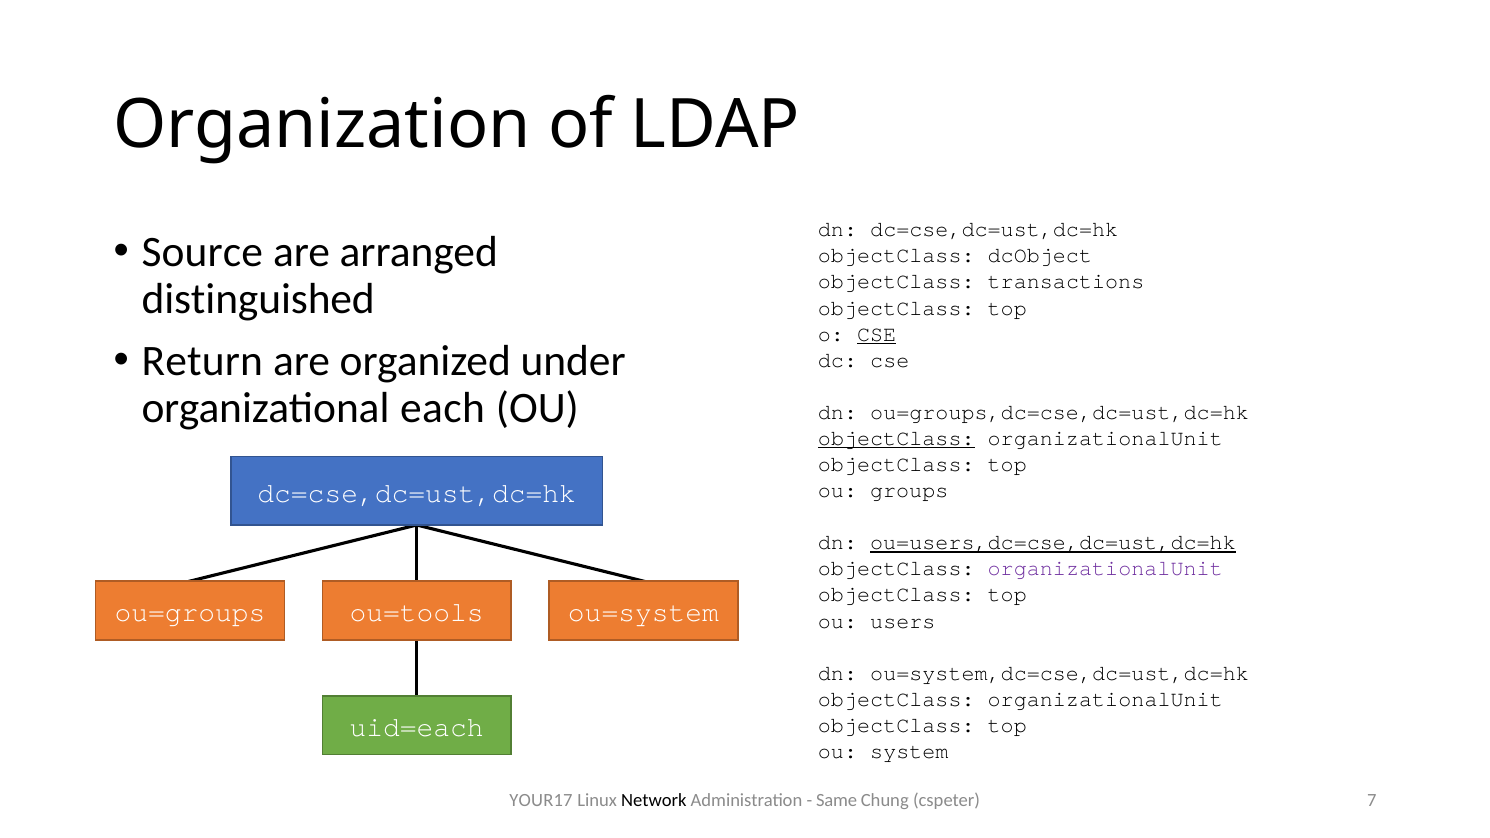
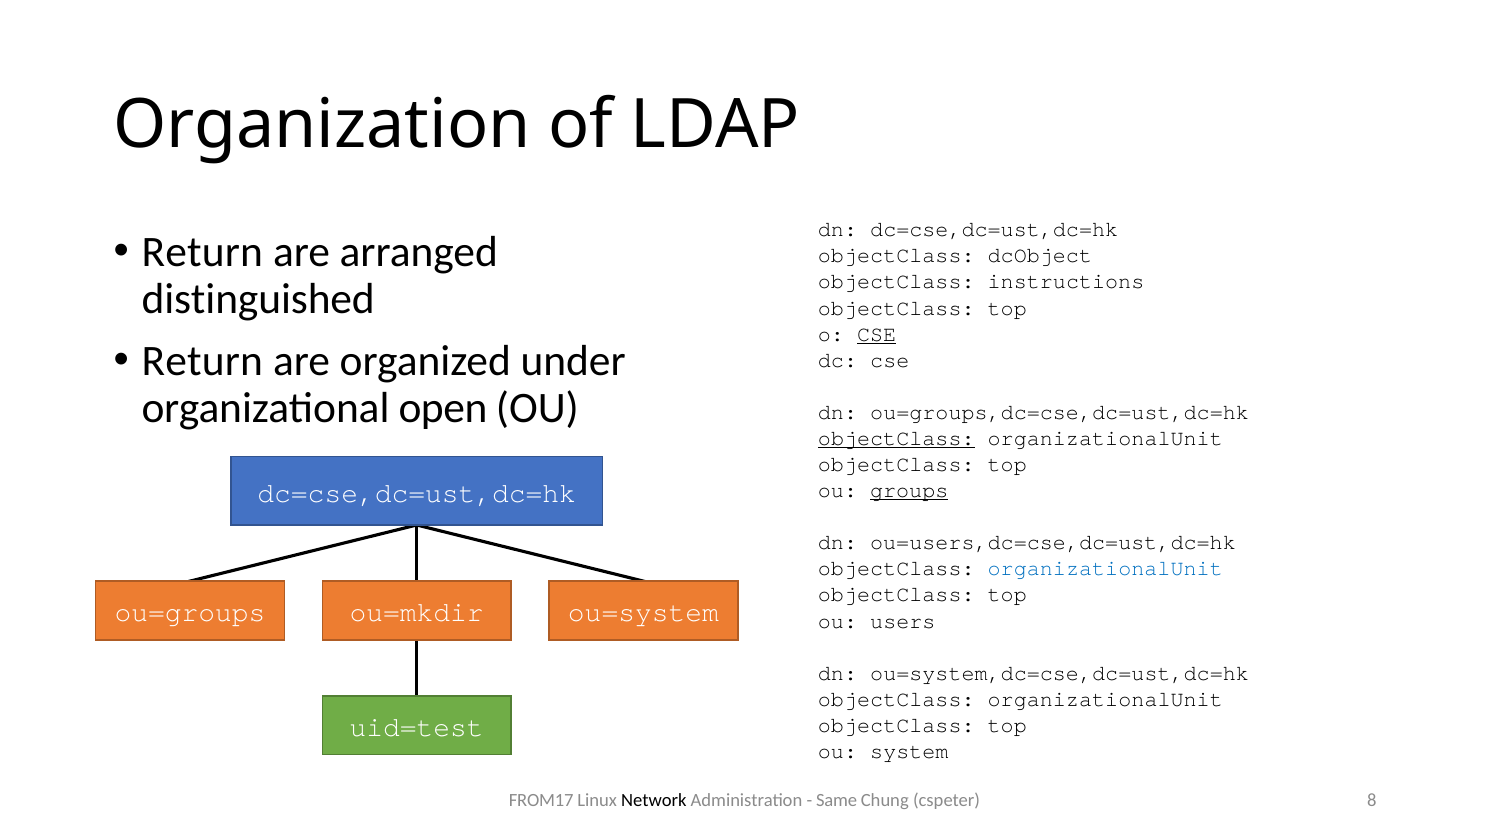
Source at (202, 252): Source -> Return
transactions: transactions -> instructions
each: each -> open
groups underline: none -> present
ou=users,dc=cse,dc=ust,dc=hk underline: present -> none
organizationalUnit at (1105, 569) colour: purple -> blue
ou=tools: ou=tools -> ou=mkdir
uid=each: uid=each -> uid=test
YOUR17: YOUR17 -> FROM17
7: 7 -> 8
